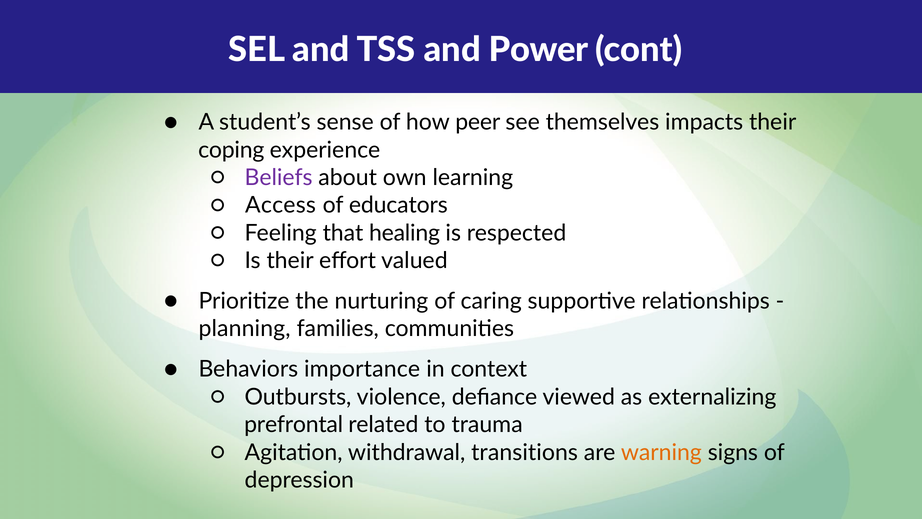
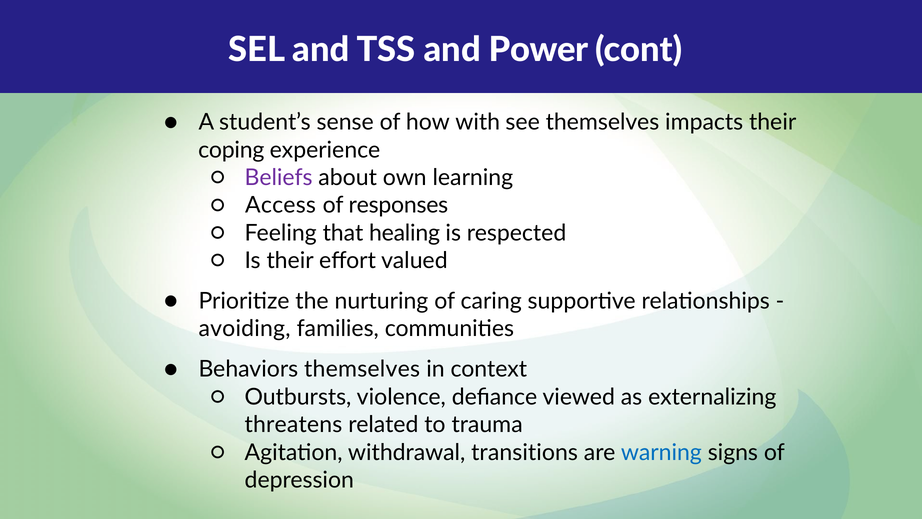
peer: peer -> with
educators: educators -> responses
planning: planning -> avoiding
Behaviors importance: importance -> themselves
prefrontal: prefrontal -> threatens
warning colour: orange -> blue
